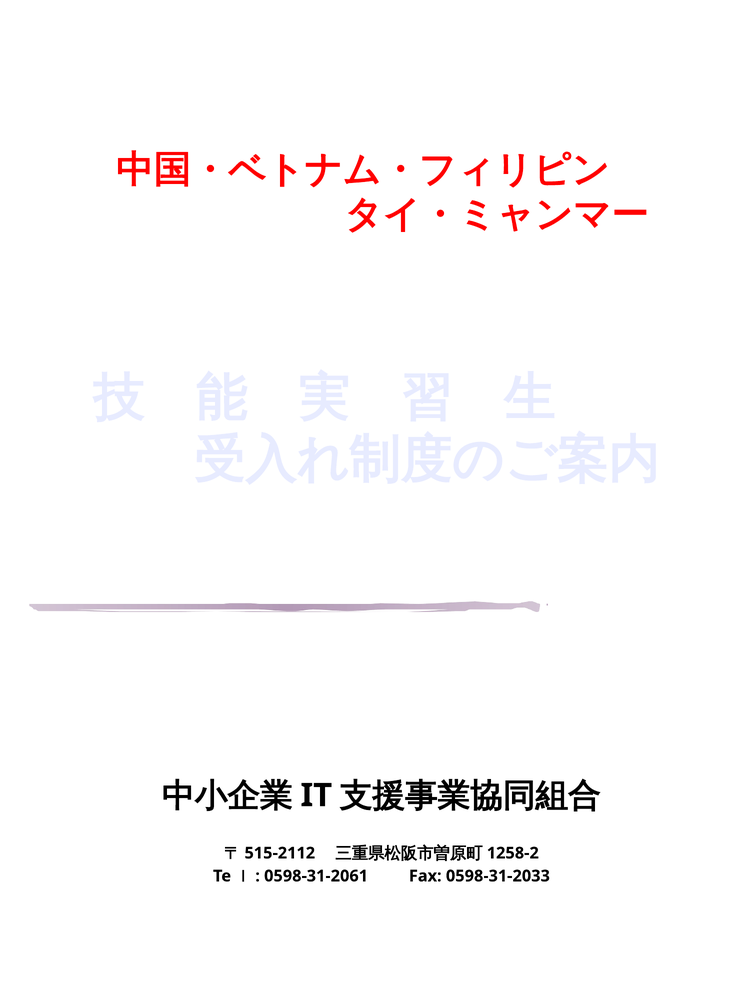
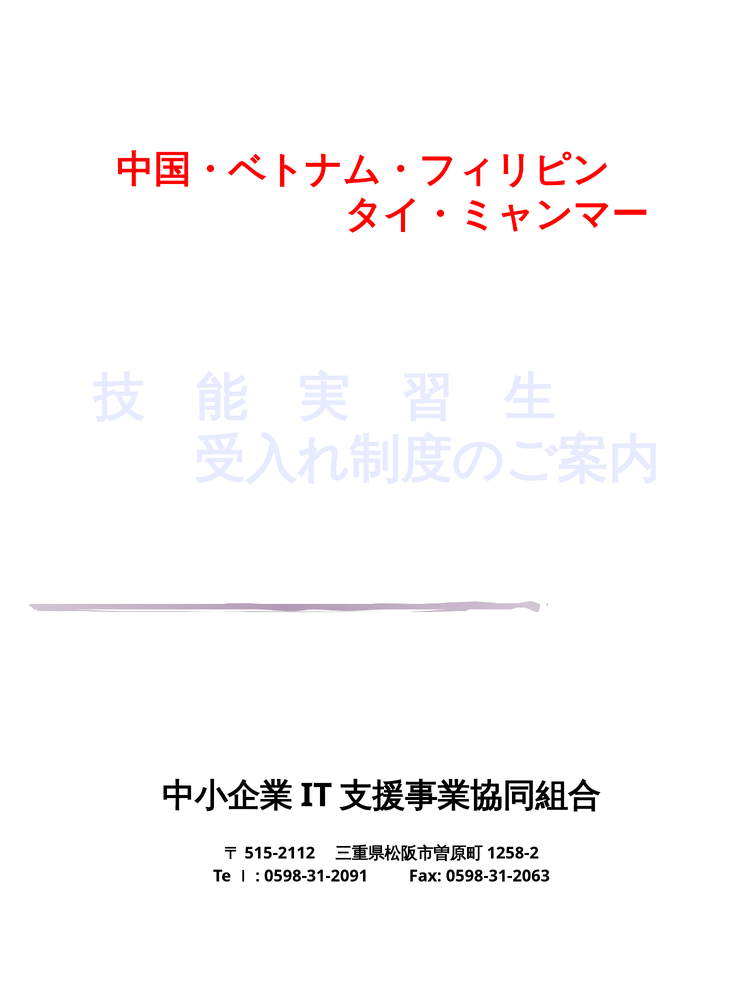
0598-31-2061: 0598-31-2061 -> 0598-31-2091
0598-31-2033: 0598-31-2033 -> 0598-31-2063
